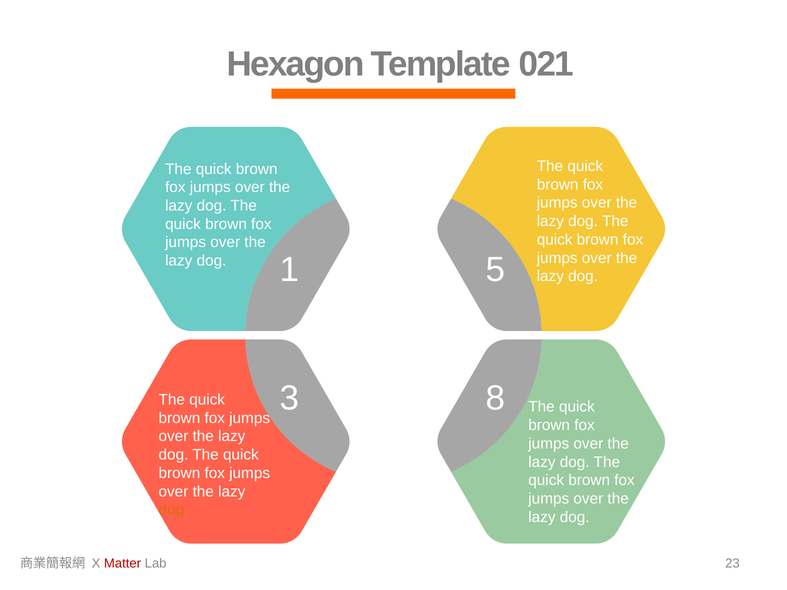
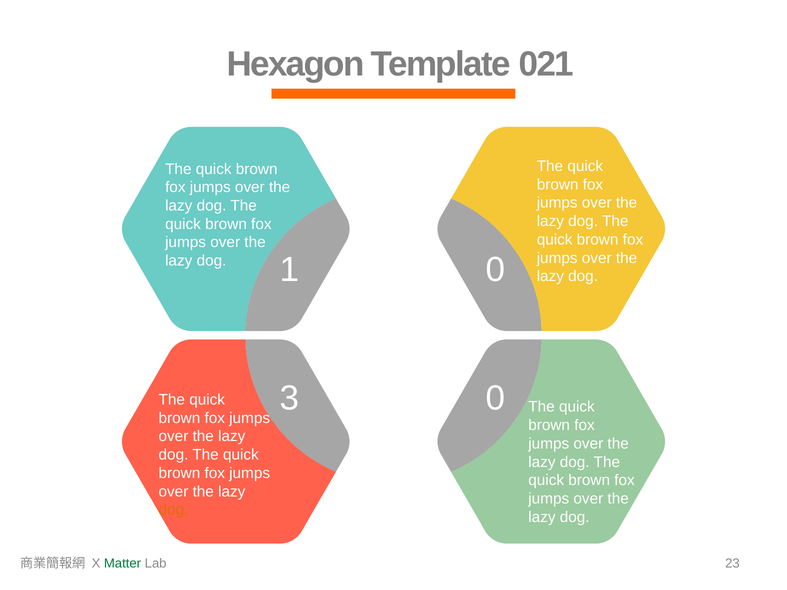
1 5: 5 -> 0
3 8: 8 -> 0
Matter colour: red -> green
